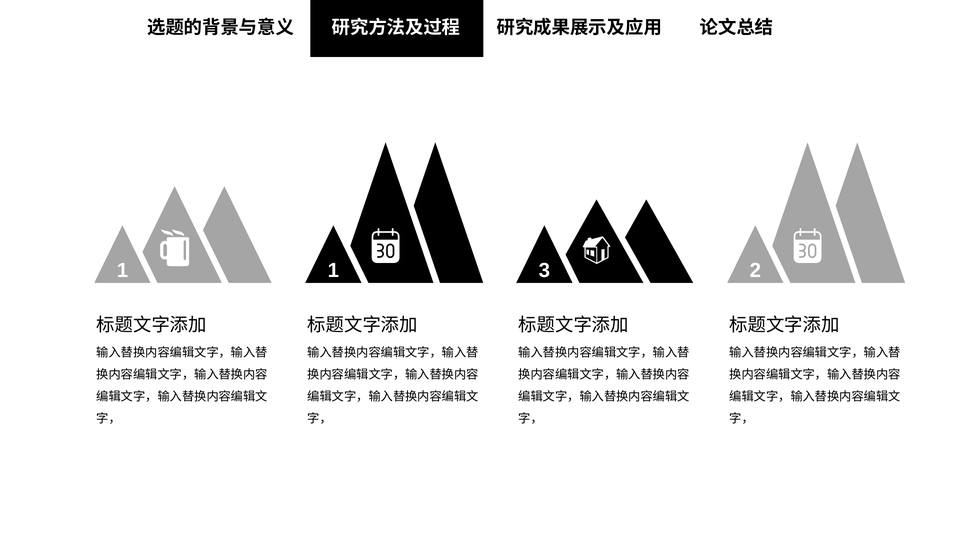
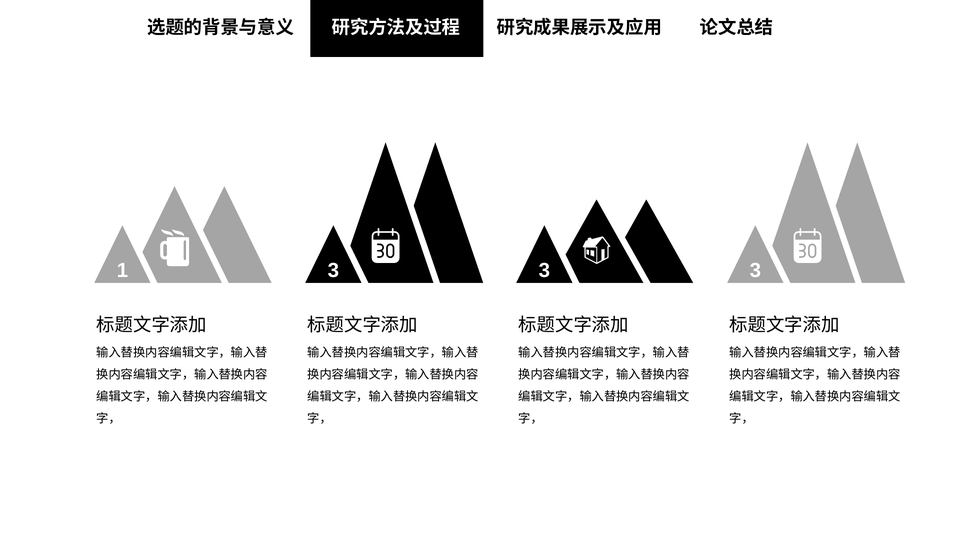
1 1: 1 -> 3
2 at (755, 270): 2 -> 3
